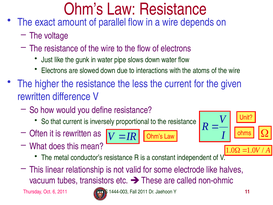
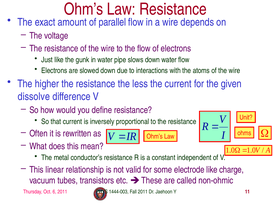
rewritten at (34, 96): rewritten -> dissolve
halves: halves -> charge
